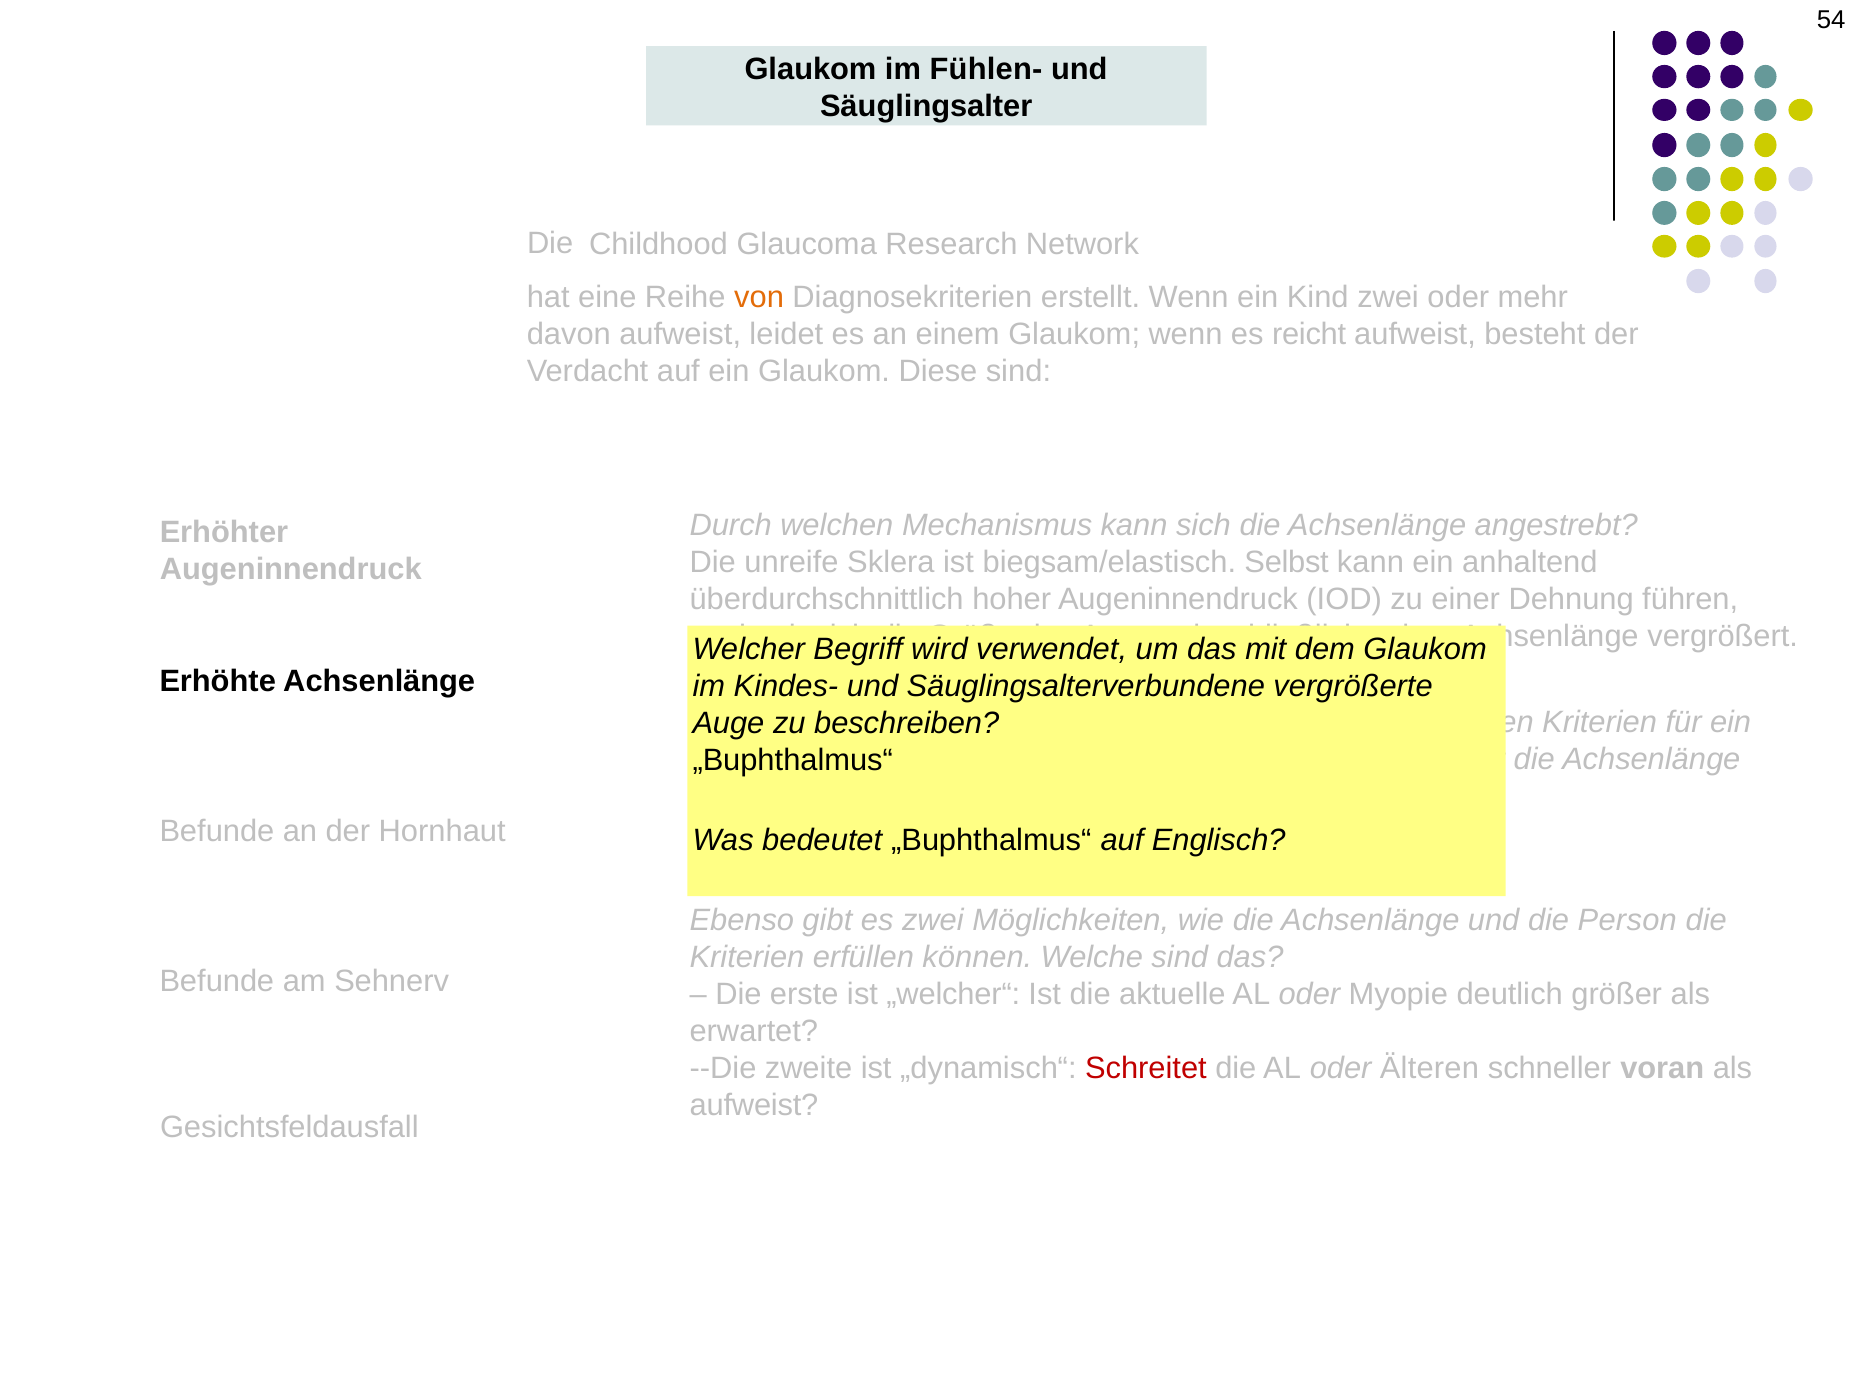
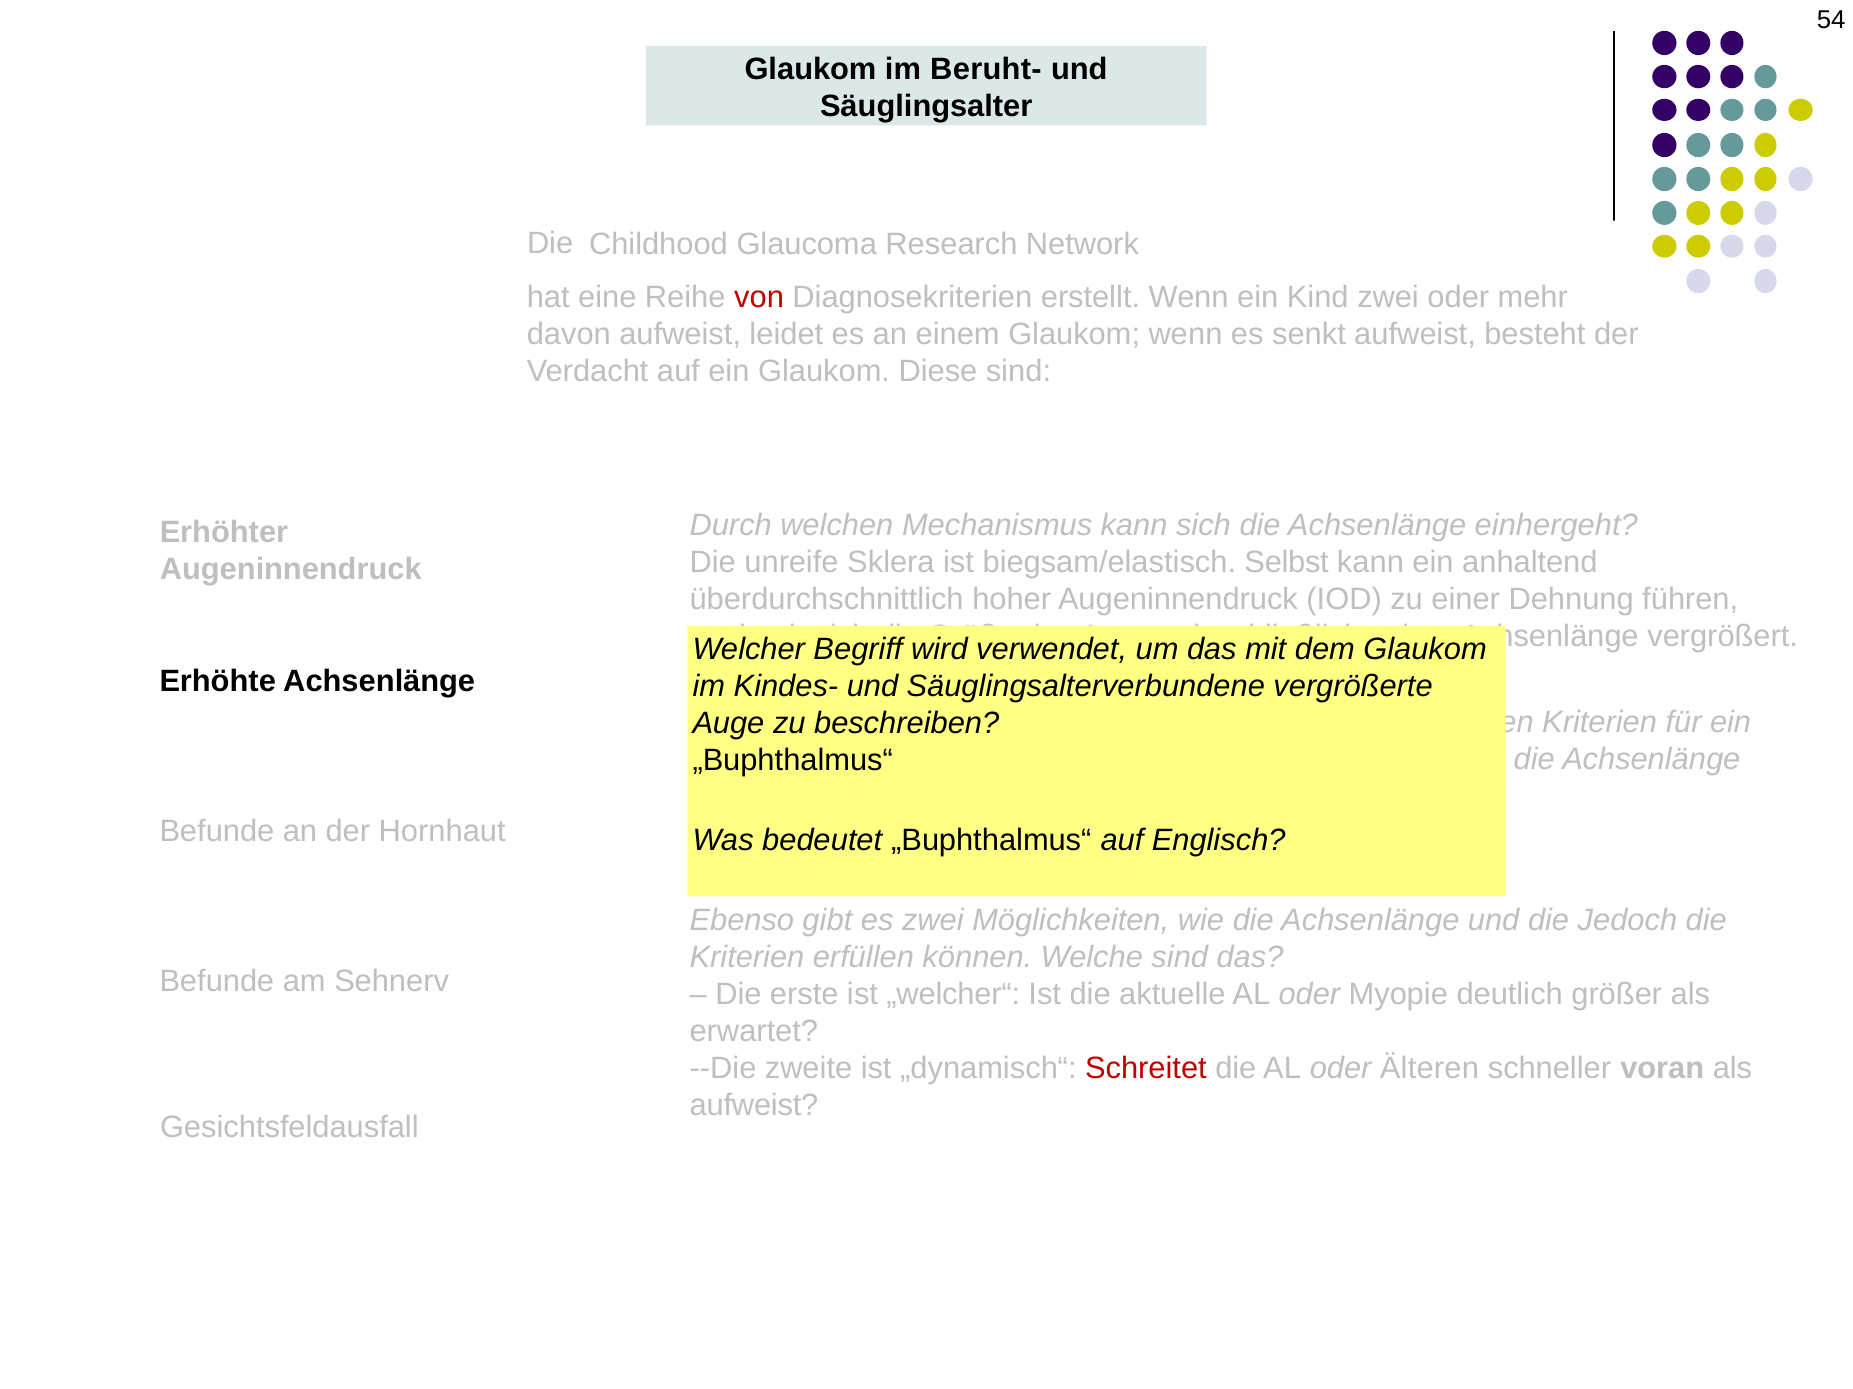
Fühlen-: Fühlen- -> Beruht-
von colour: orange -> red
reicht: reicht -> senkt
angestrebt: angestrebt -> einhergeht
Person: Person -> Jedoch
